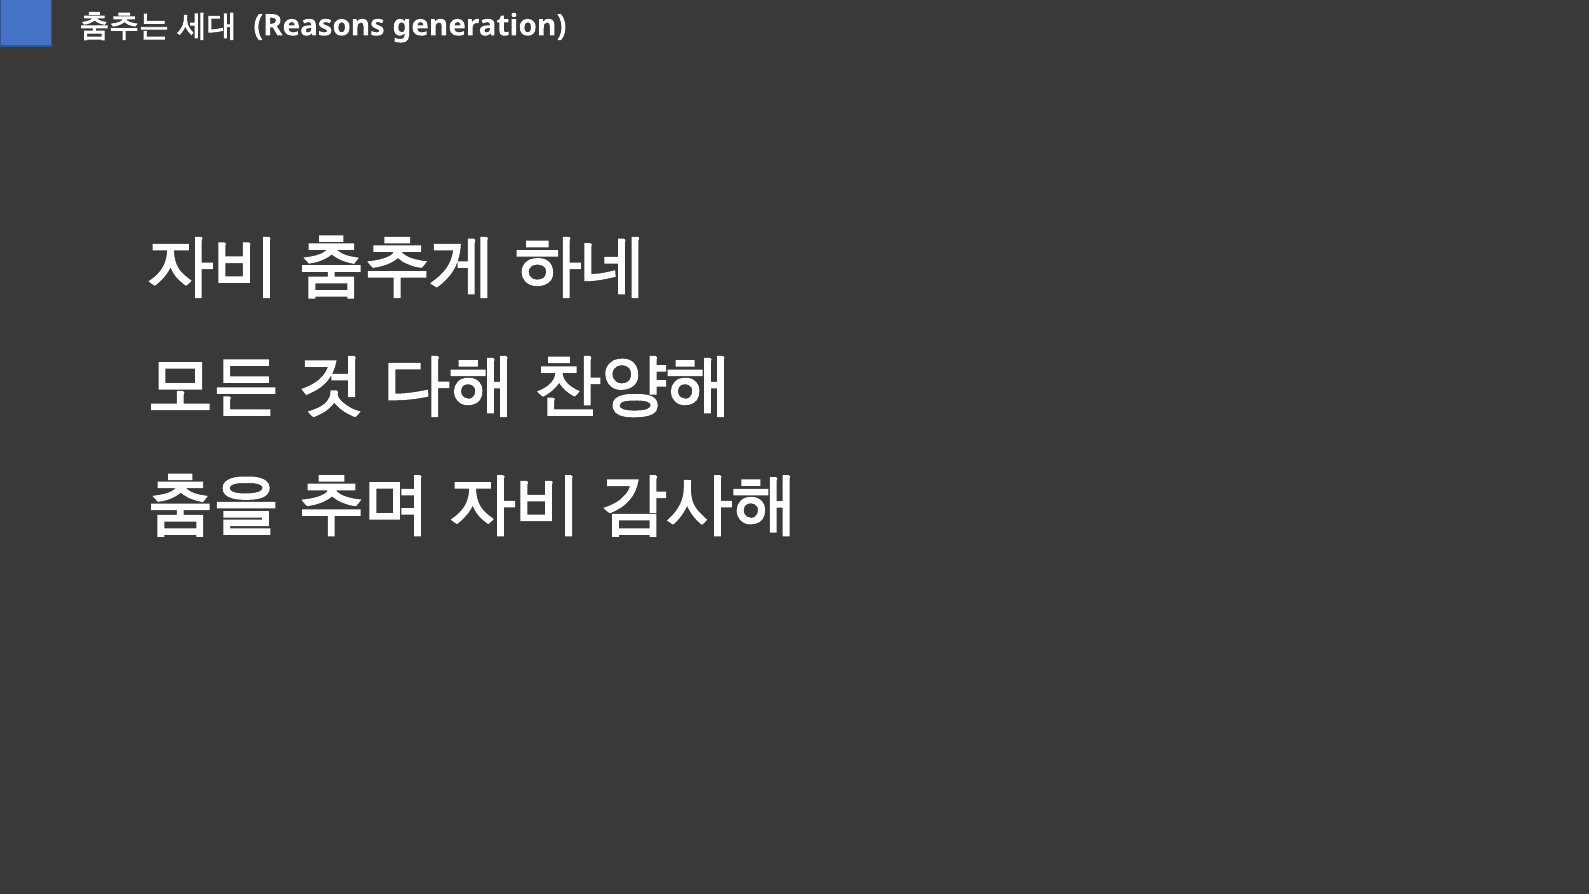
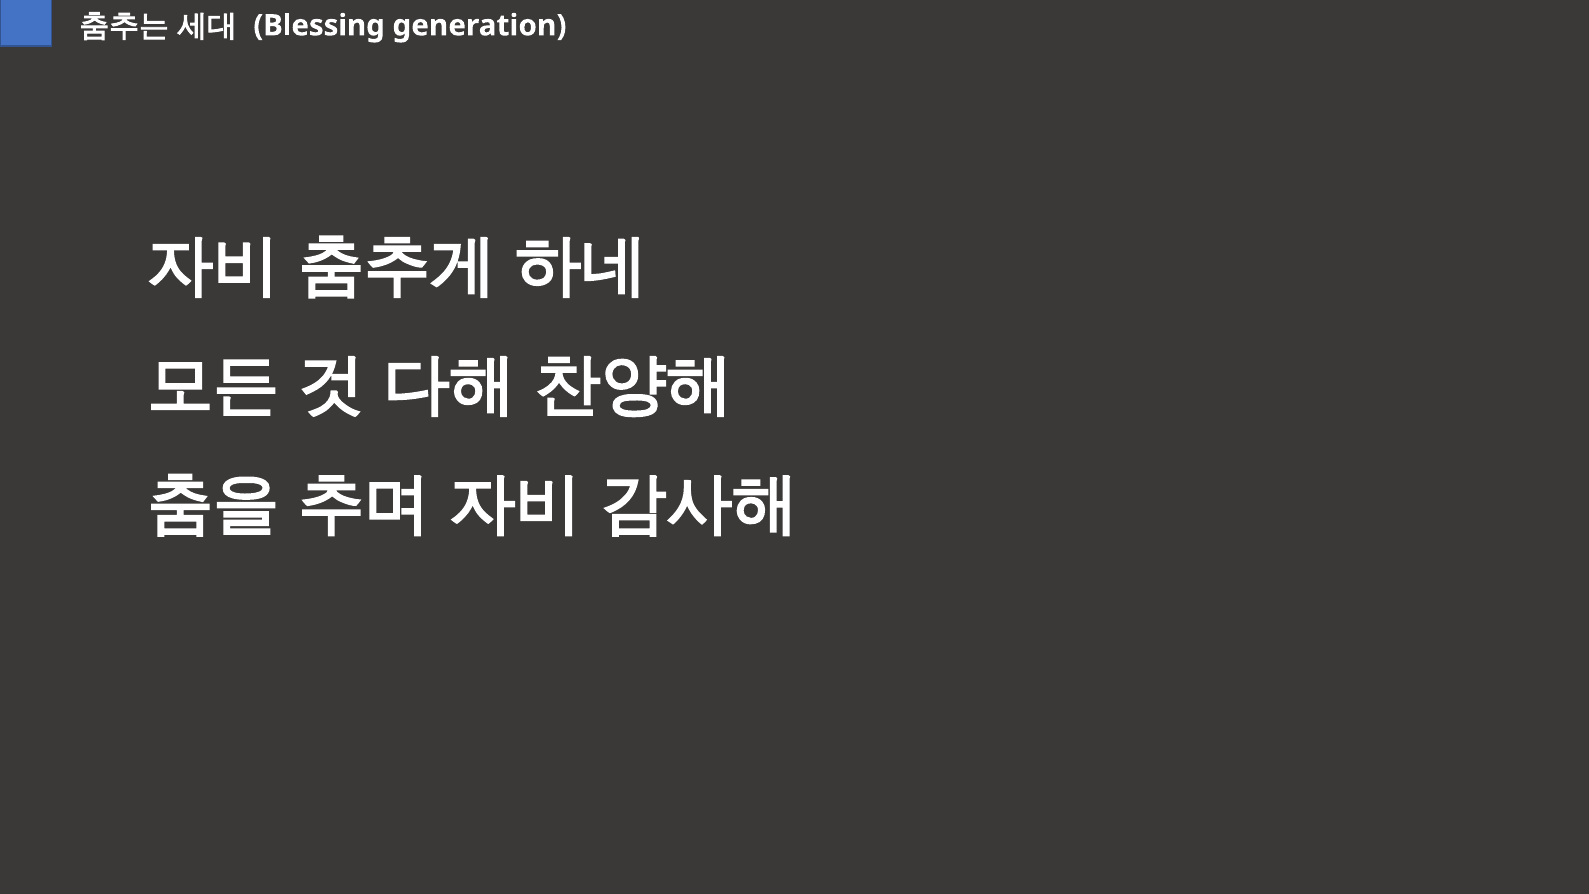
Reasons: Reasons -> Blessing
